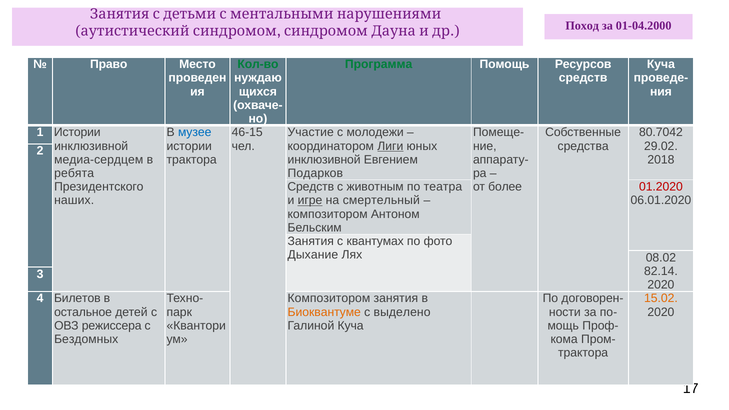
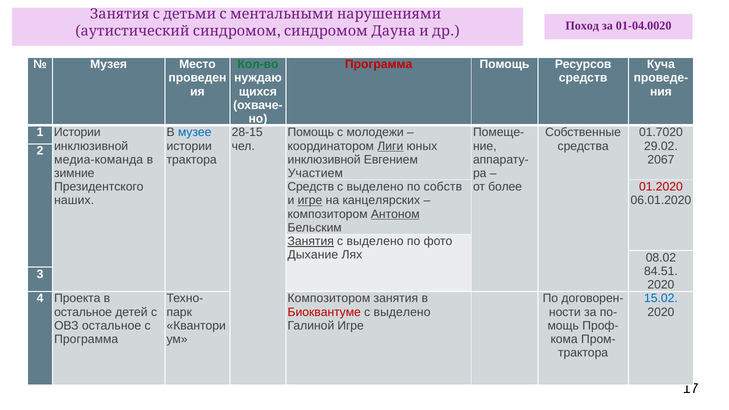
01-04.2000: 01-04.2000 -> 01-04.0020
Право: Право -> Музея
Программа at (379, 64) colour: green -> red
46-15: 46-15 -> 28-15
Участие at (311, 132): Участие -> Помощь
80.7042: 80.7042 -> 01.7020
медиа-сердцем: медиа-сердцем -> медиа-команда
2018: 2018 -> 2067
ребята: ребята -> зимние
Подарков: Подарков -> Участием
животным at (375, 187): животным -> выделено
театра: театра -> собств
смертельный: смертельный -> канцелярских
Антоном underline: none -> present
Занятия at (311, 241) underline: none -> present
квантумах at (375, 241): квантумах -> выделено
82.14: 82.14 -> 84.51
Билетов: Билетов -> Проекта
15.02 colour: orange -> blue
Биоквантуме colour: orange -> red
ОВЗ режиссера: режиссера -> остальное
Галиной Куча: Куча -> Игре
Бездомных at (86, 339): Бездомных -> Программа
